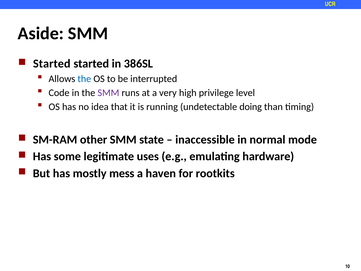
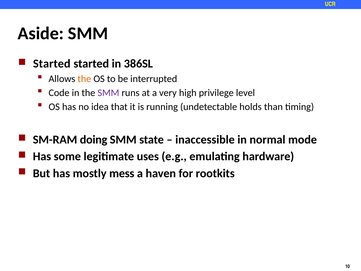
the at (84, 79) colour: blue -> orange
doing: doing -> holds
other: other -> doing
